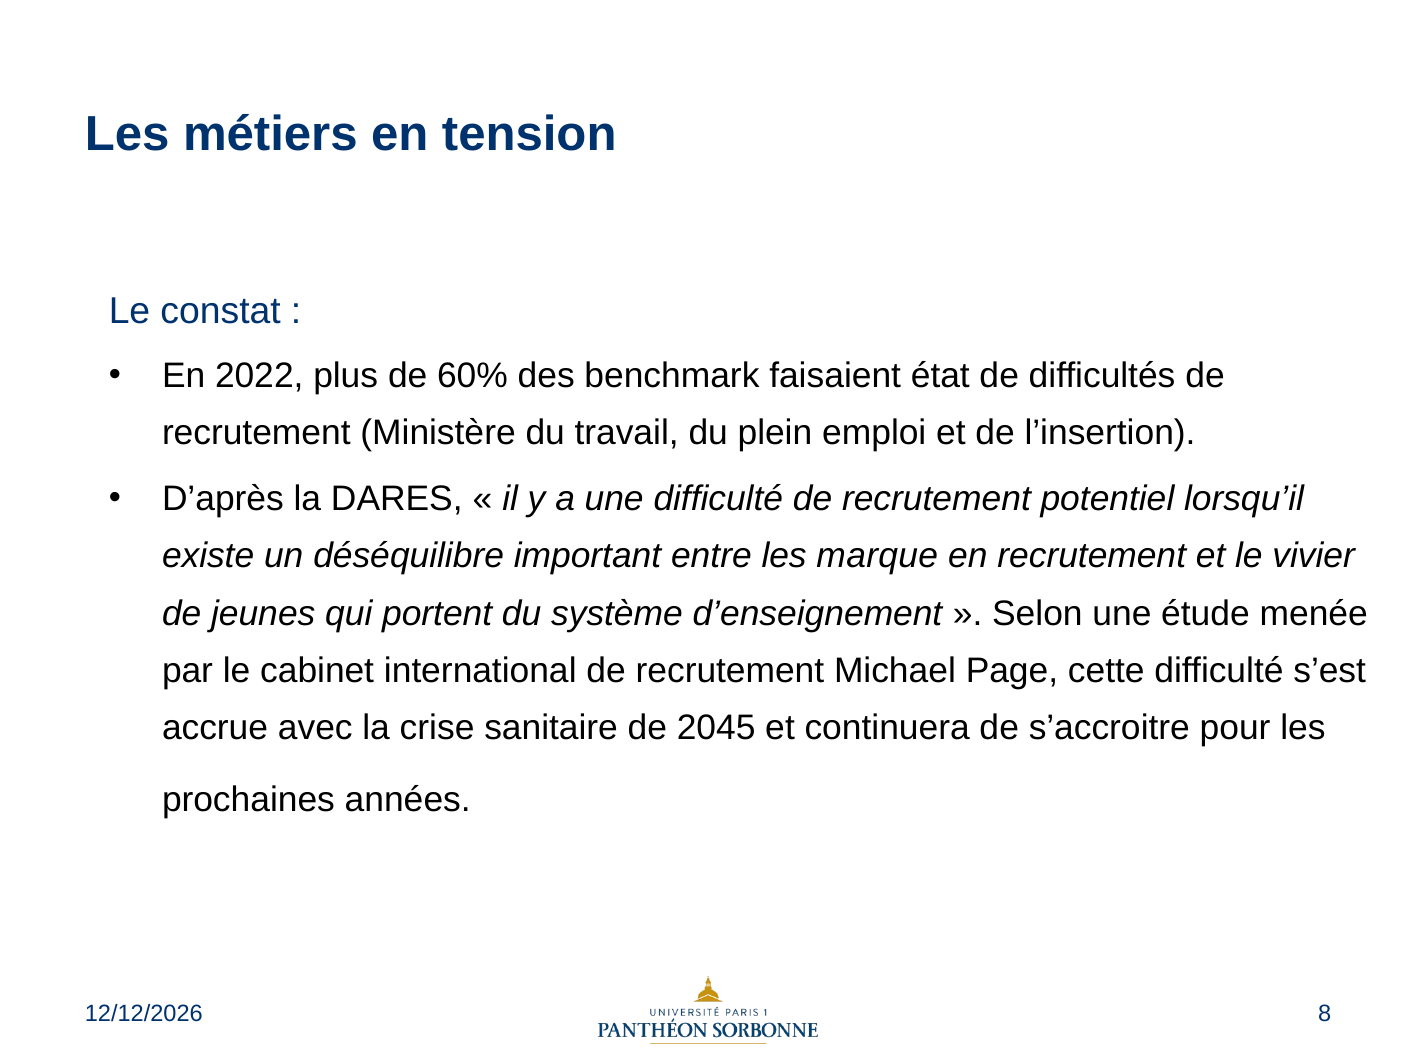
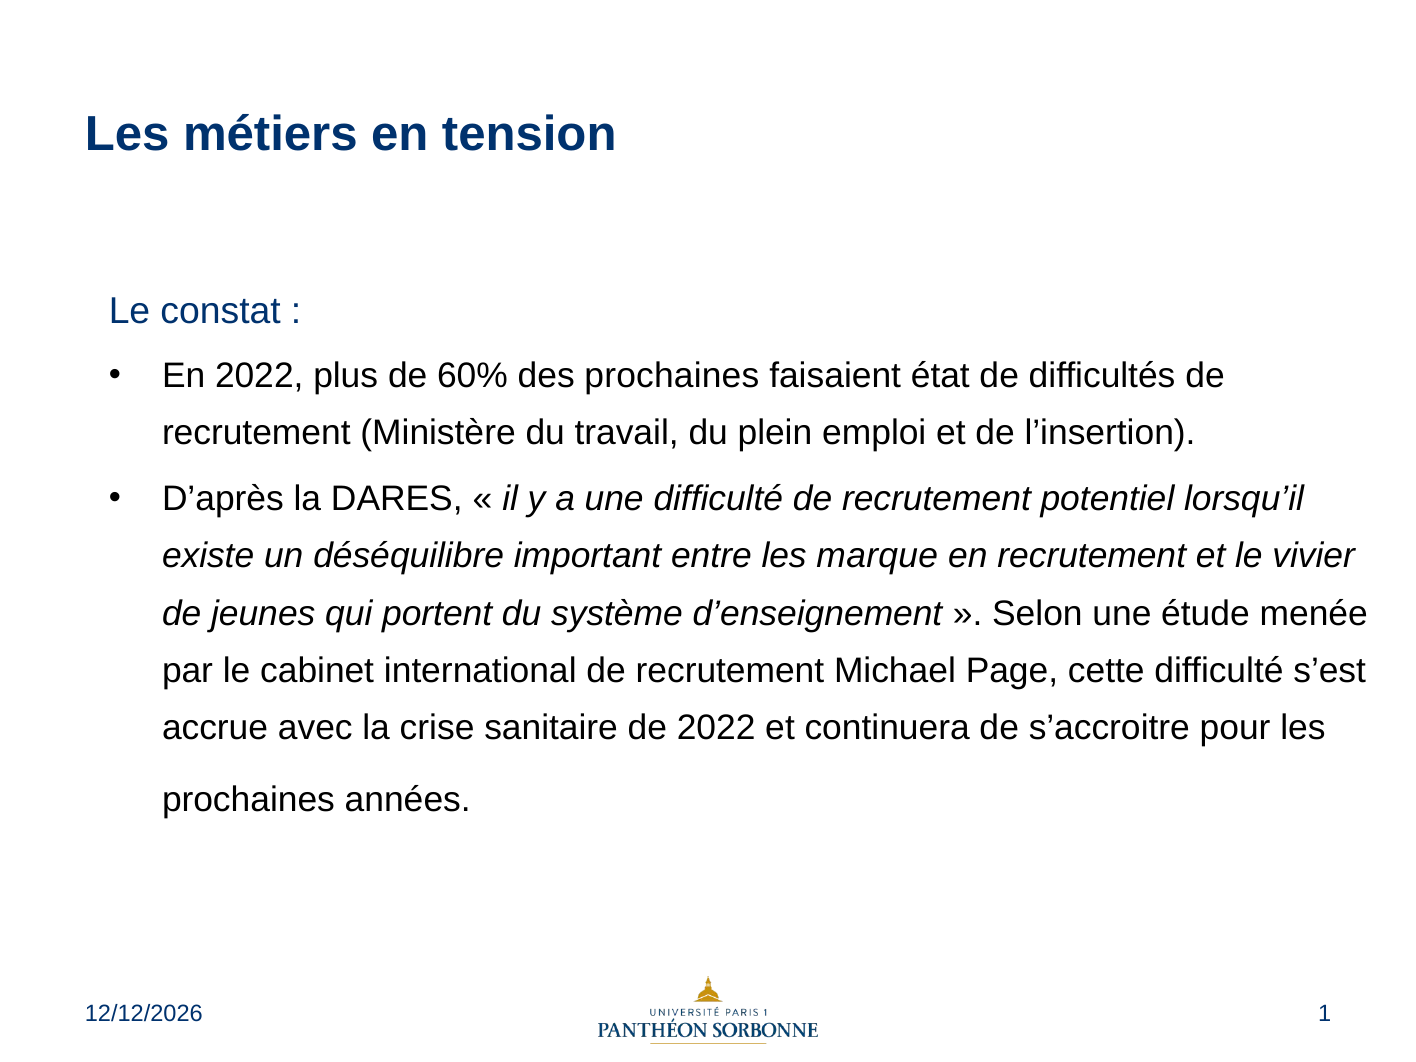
des benchmark: benchmark -> prochaines
de 2045: 2045 -> 2022
8: 8 -> 1
